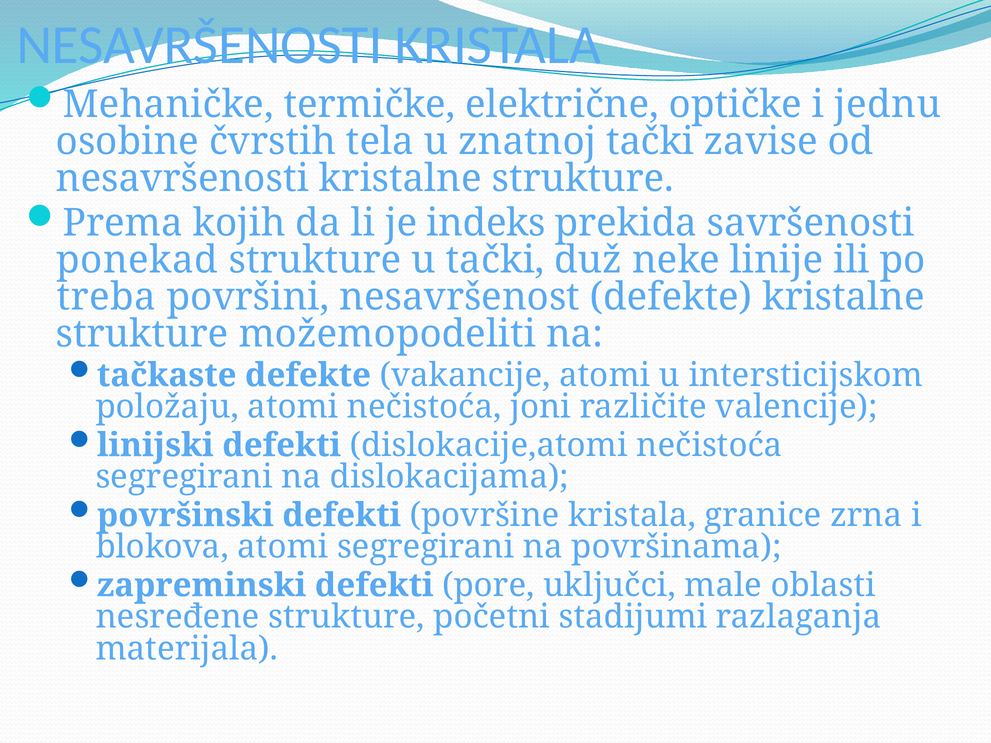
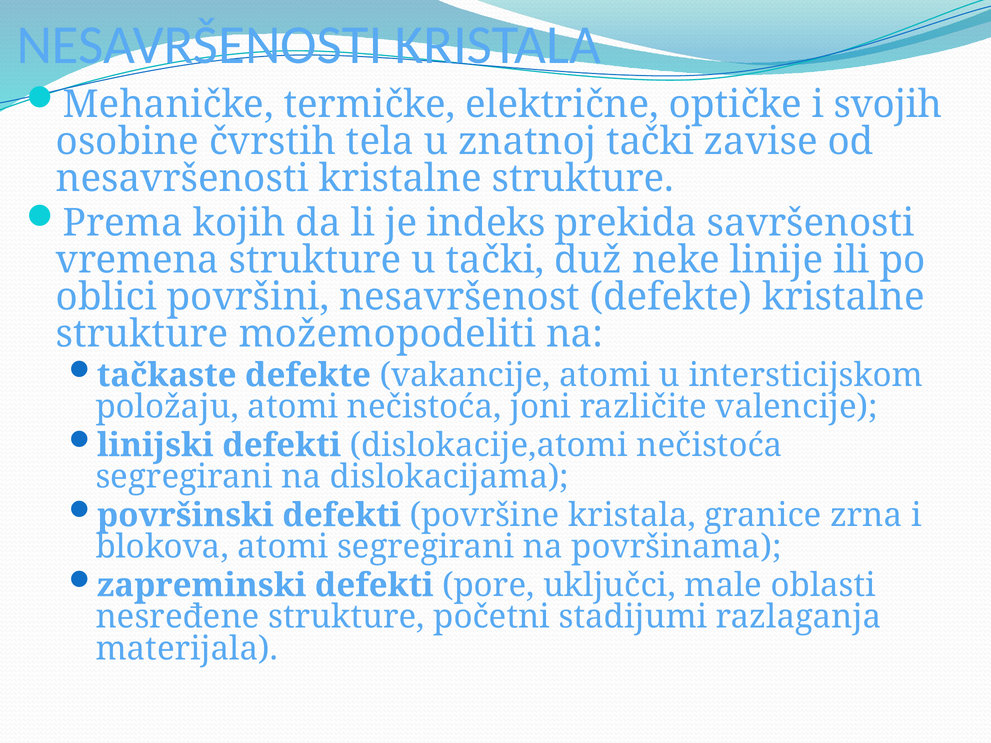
jednu: jednu -> svojih
ponekad: ponekad -> vremena
treba: treba -> oblici
